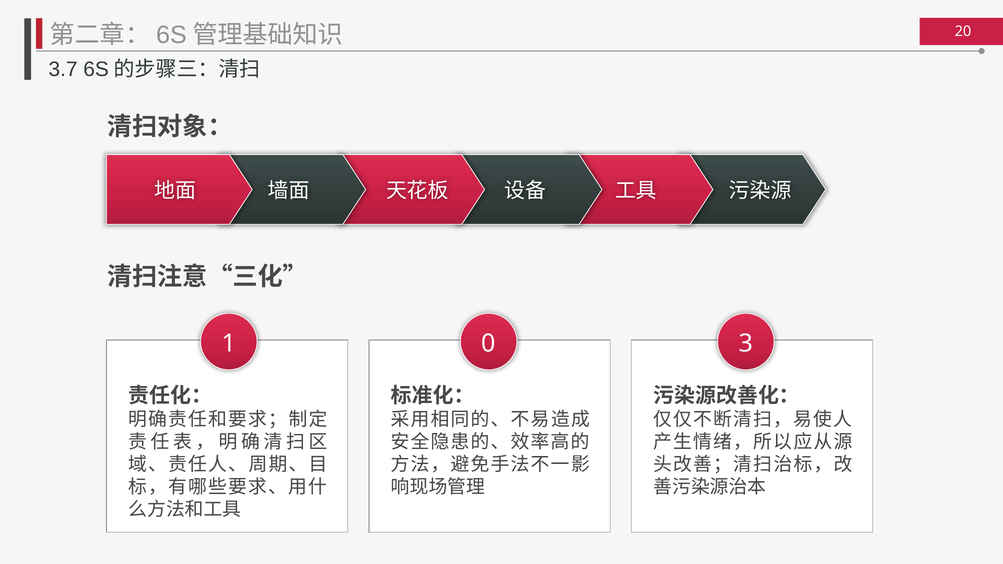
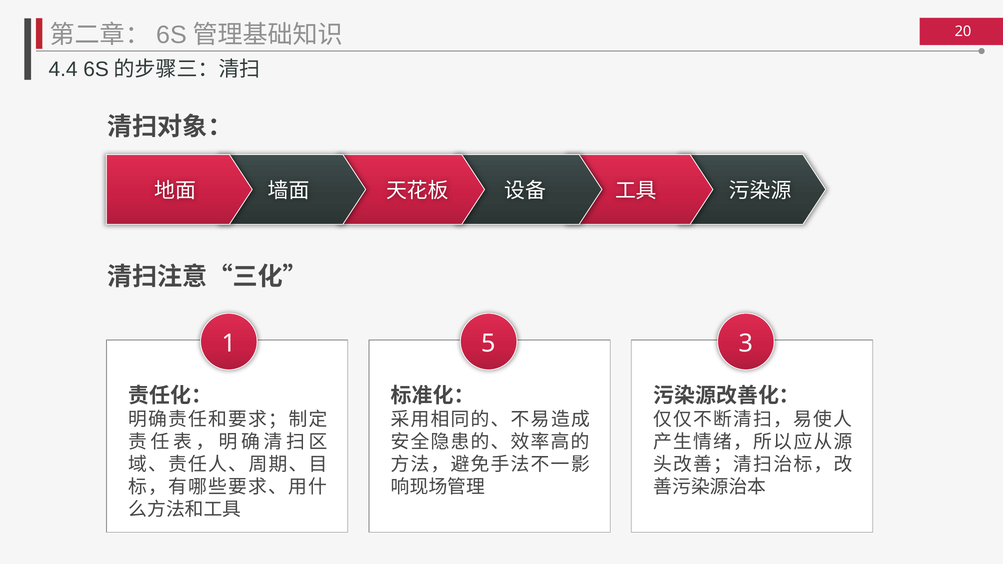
3.7: 3.7 -> 4.4
0: 0 -> 5
